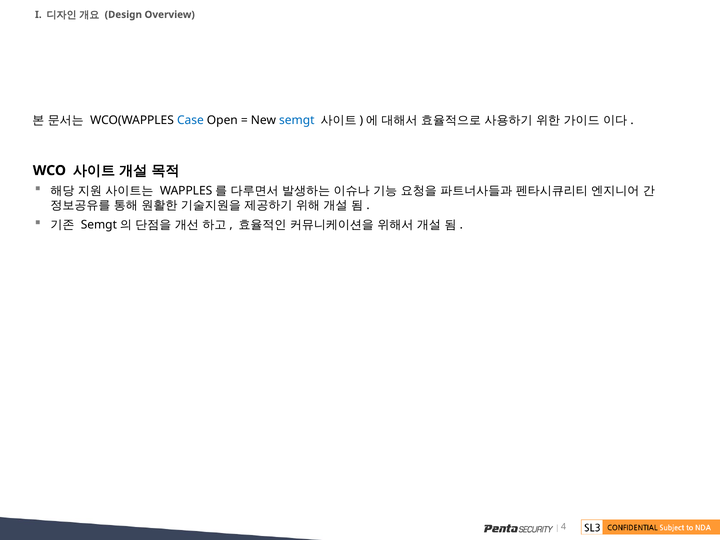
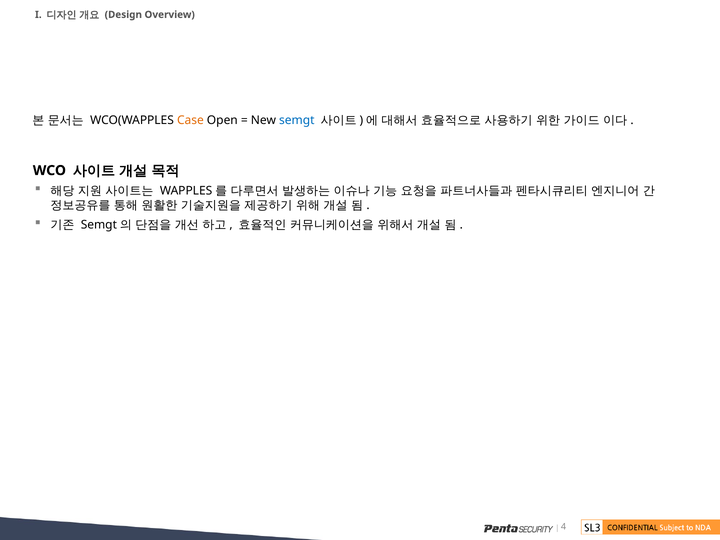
Case colour: blue -> orange
